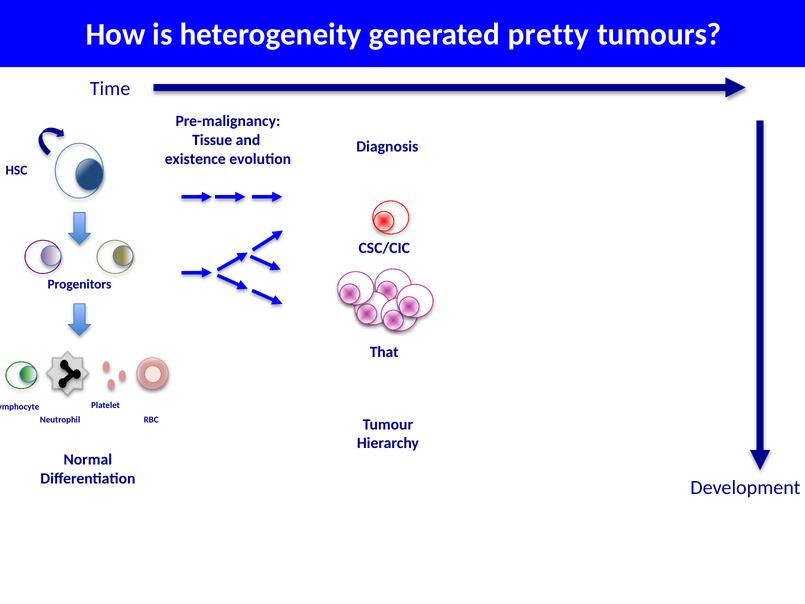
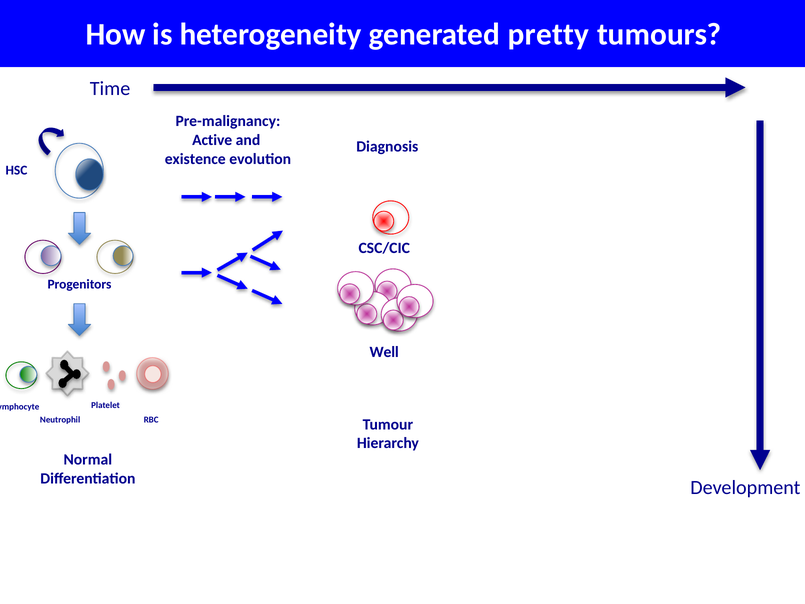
Tissue: Tissue -> Active
That: That -> Well
